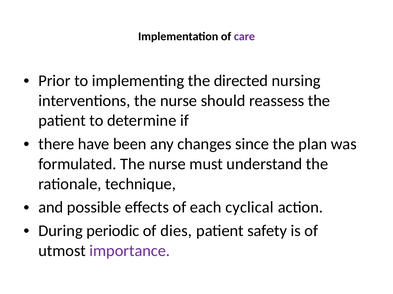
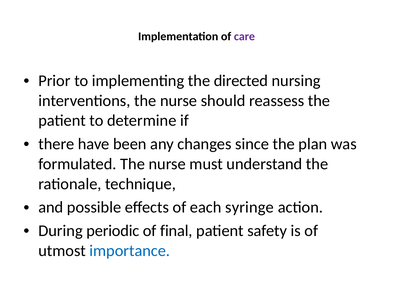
cyclical: cyclical -> syringe
dies: dies -> final
importance colour: purple -> blue
